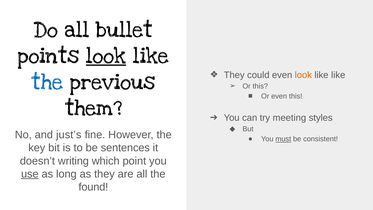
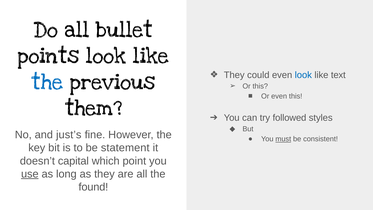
look at (106, 56) underline: present -> none
look at (303, 75) colour: orange -> blue
like like: like -> text
meeting: meeting -> followed
sentences: sentences -> statement
writing: writing -> capital
